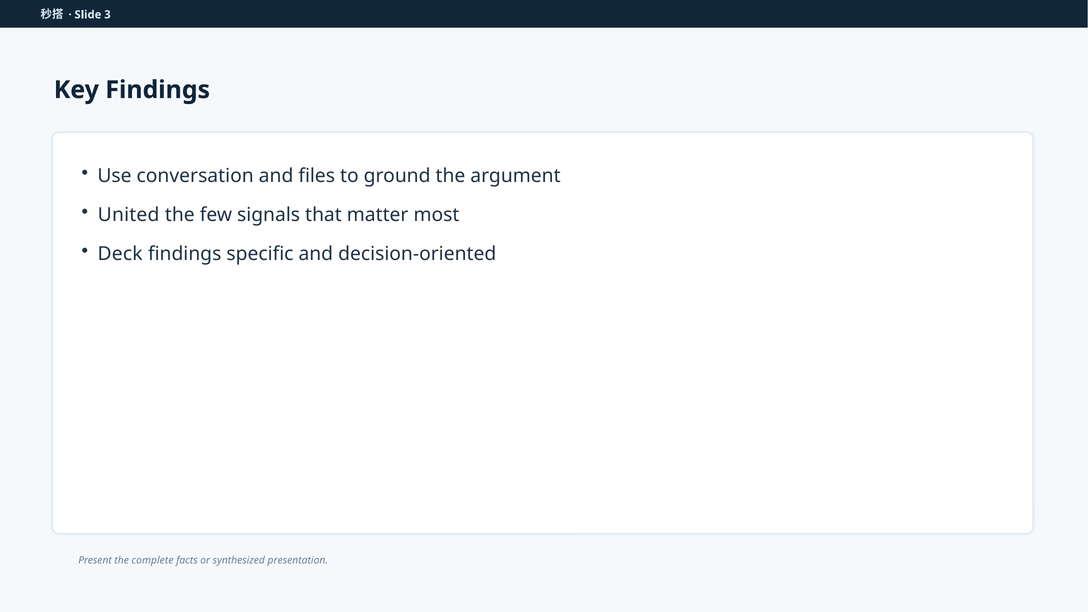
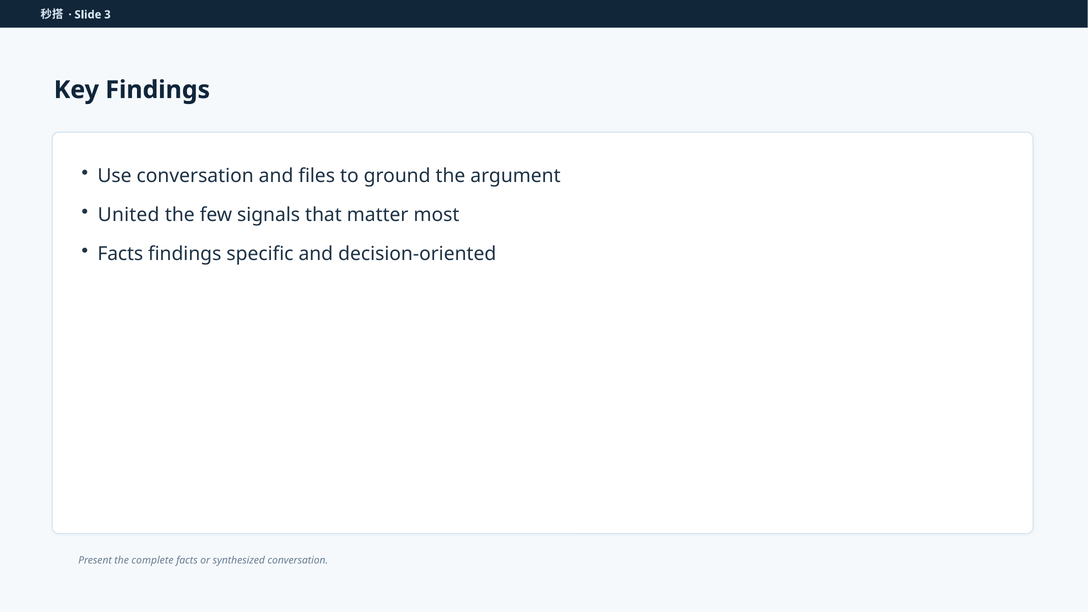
Deck at (120, 254): Deck -> Facts
synthesized presentation: presentation -> conversation
